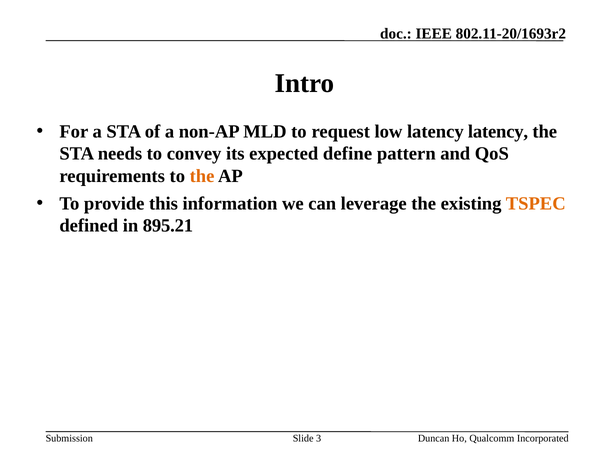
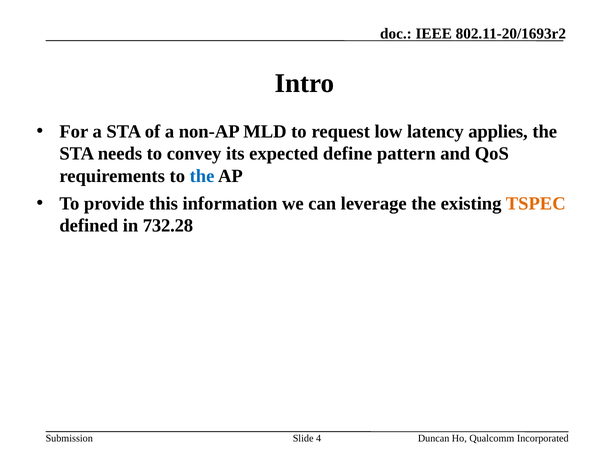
latency latency: latency -> applies
the at (202, 176) colour: orange -> blue
895.21: 895.21 -> 732.28
3: 3 -> 4
